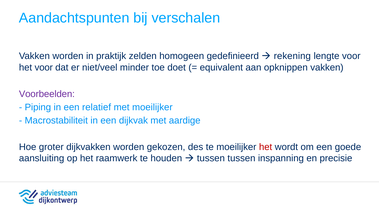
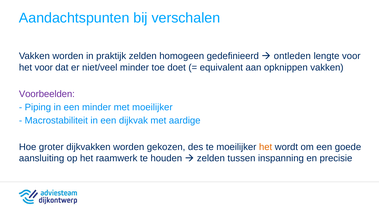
rekening: rekening -> ontleden
een relatief: relatief -> minder
het at (266, 147) colour: red -> orange
tussen at (211, 158): tussen -> zelden
